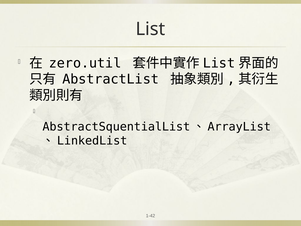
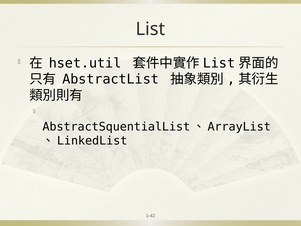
zero.util: zero.util -> hset.util
